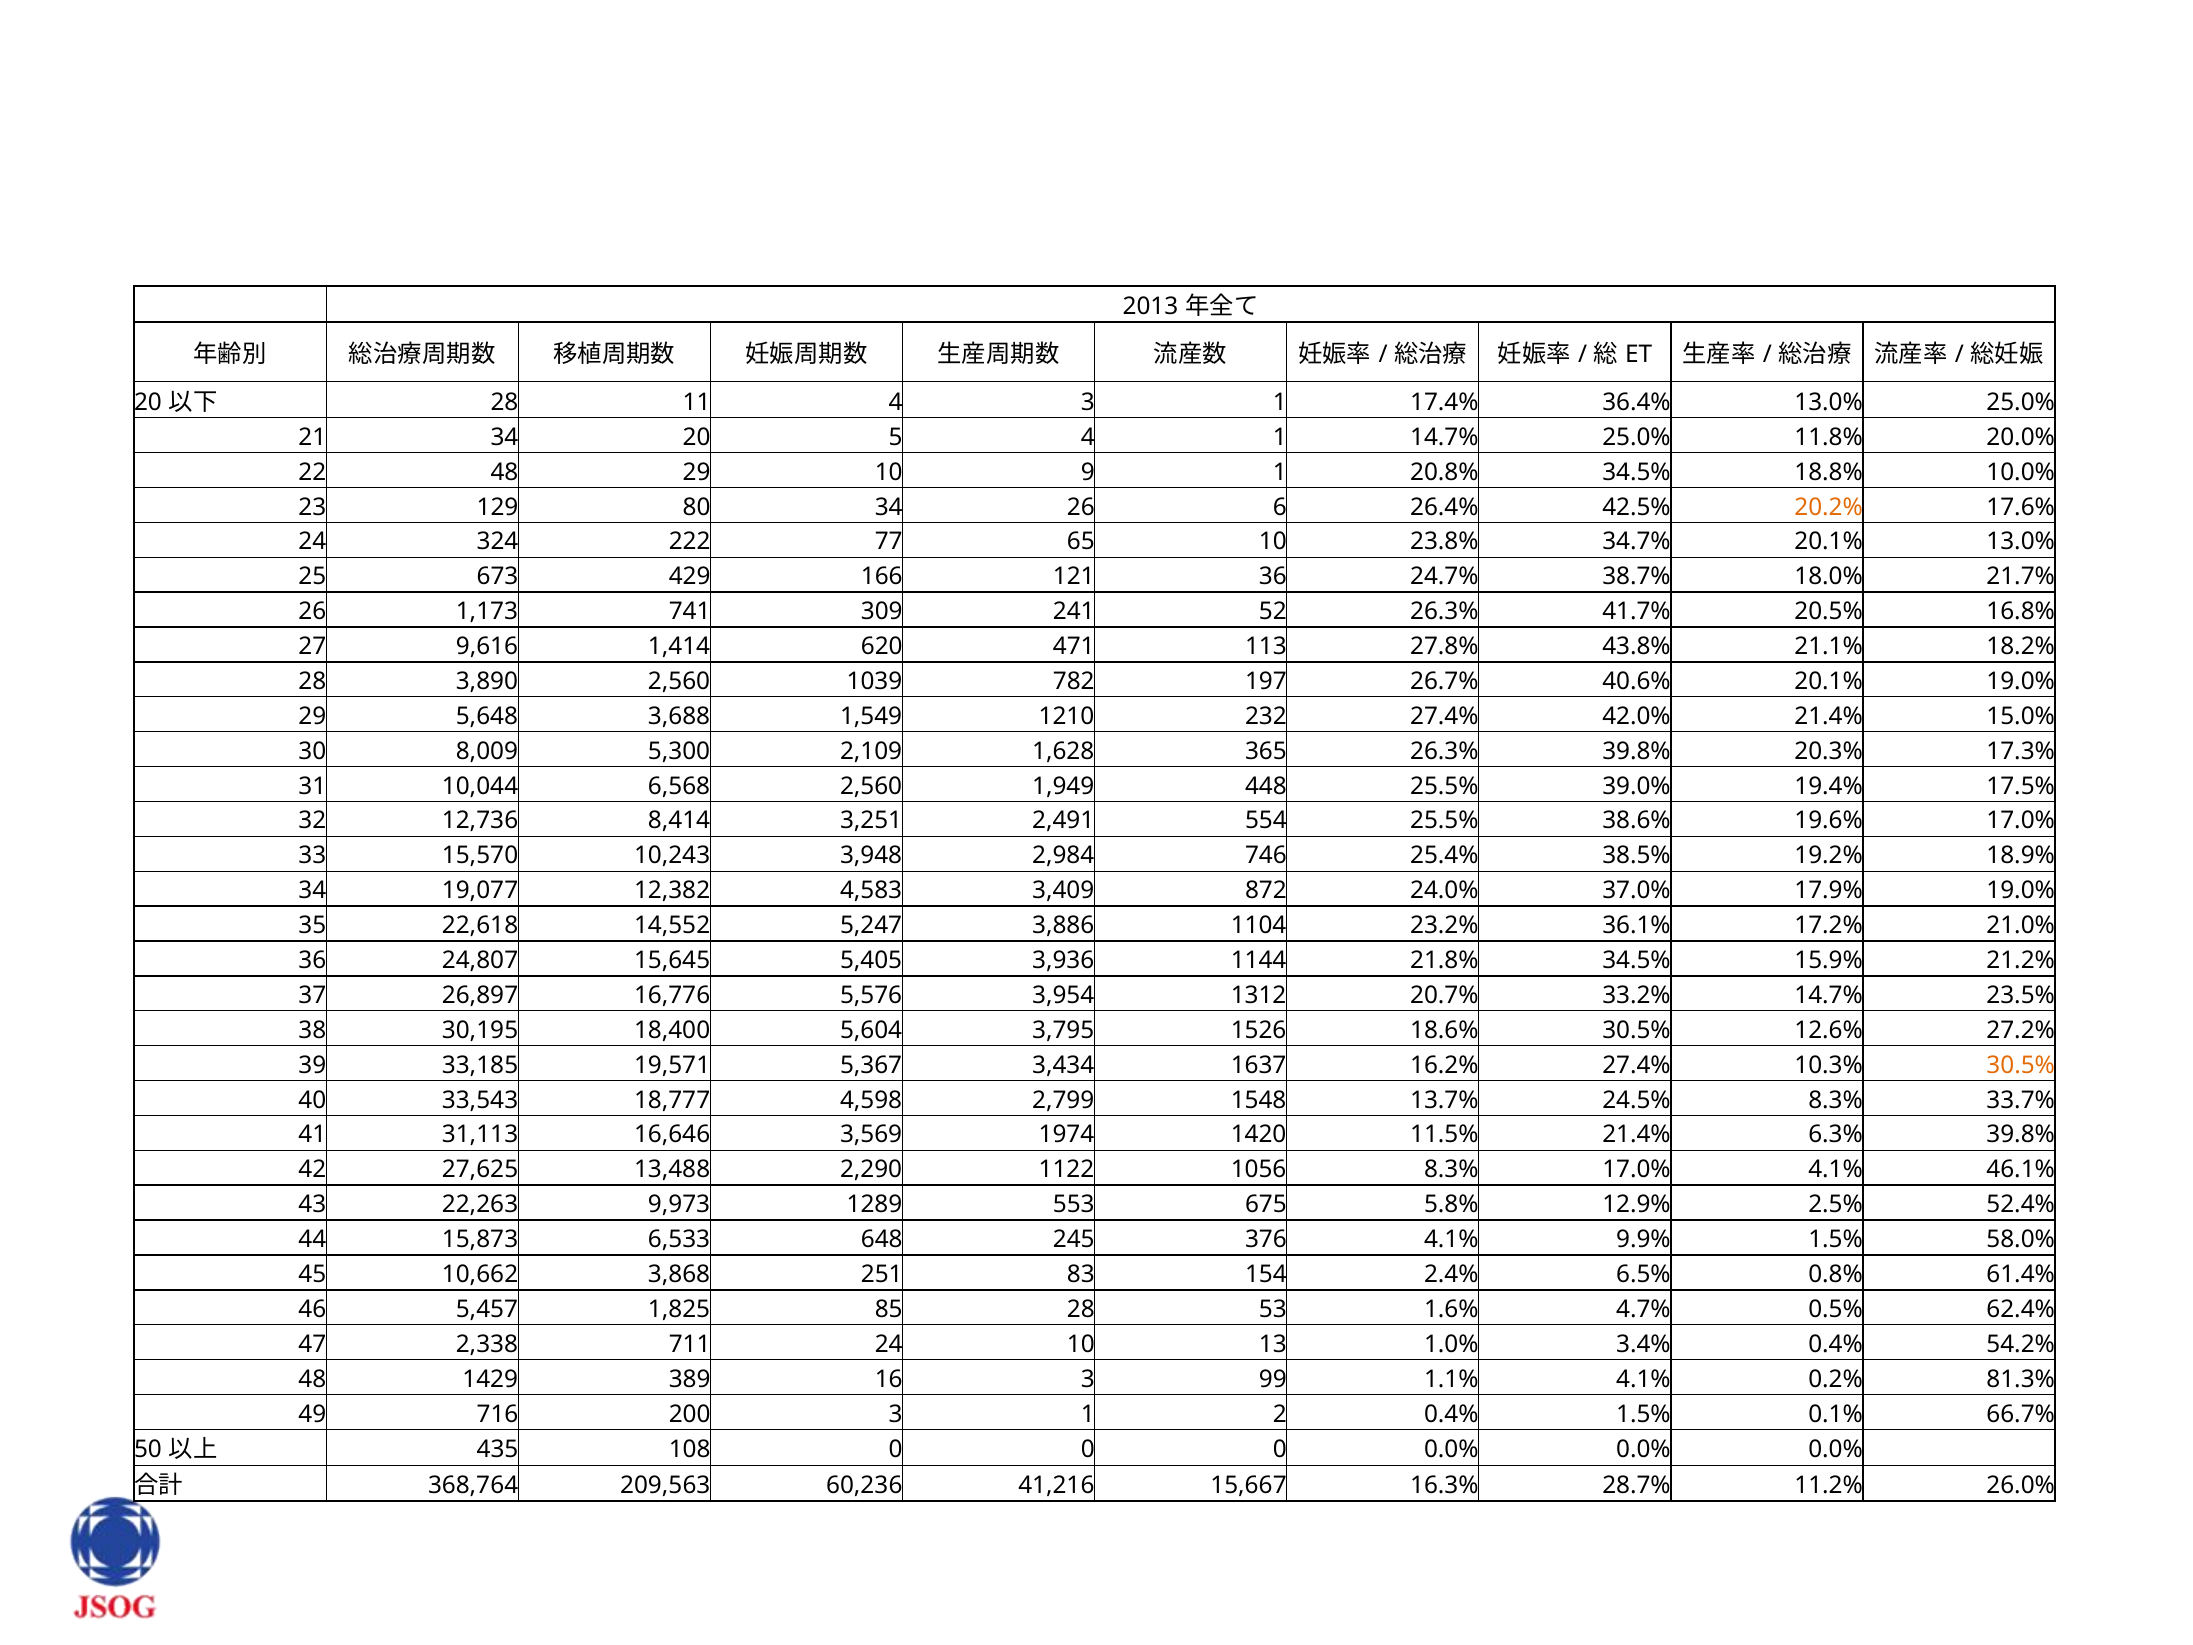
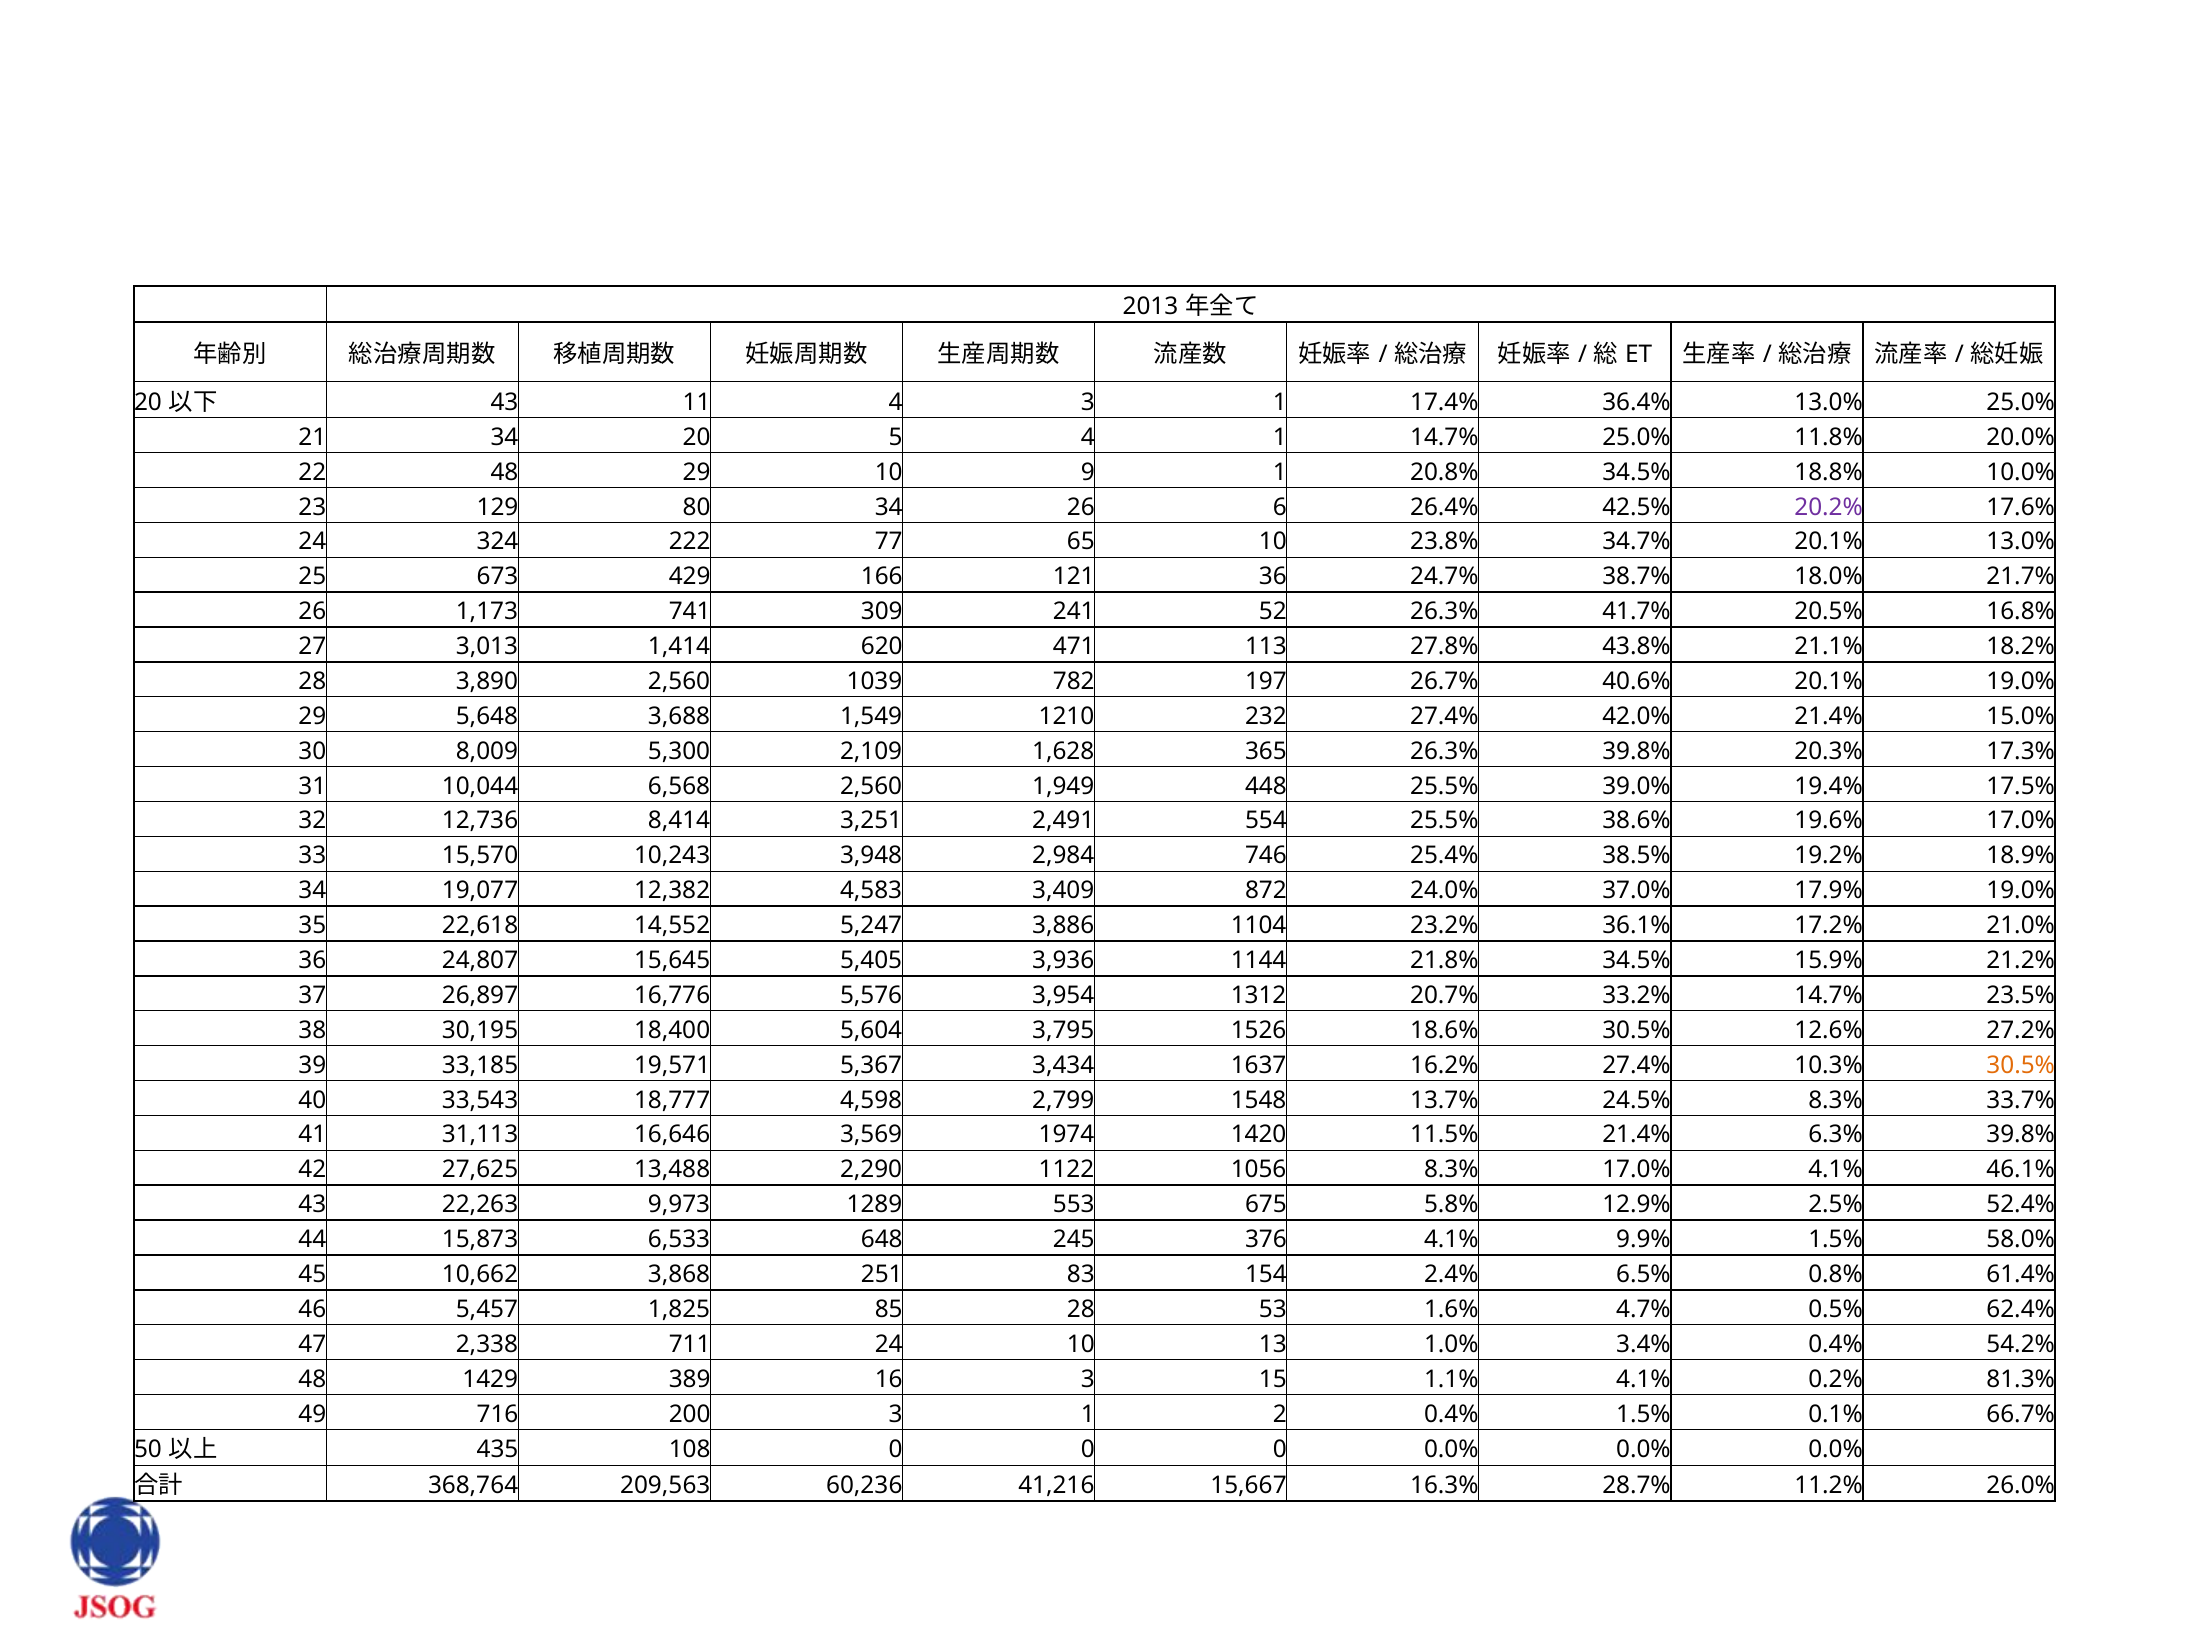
28 at (504, 402): 28 -> 43
20.2% colour: orange -> purple
9,616: 9,616 -> 3,013
99: 99 -> 15
